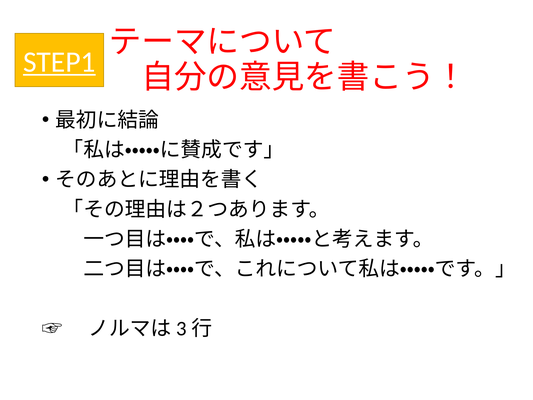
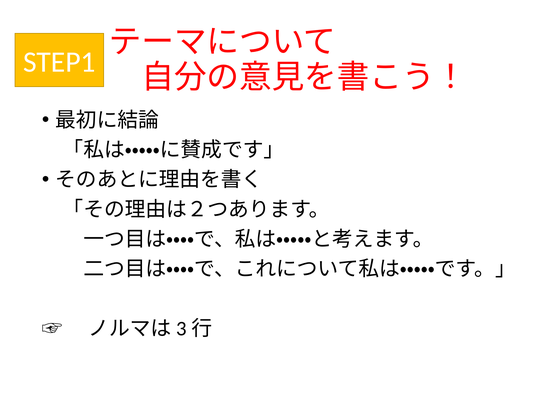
STEP1 underline: present -> none
